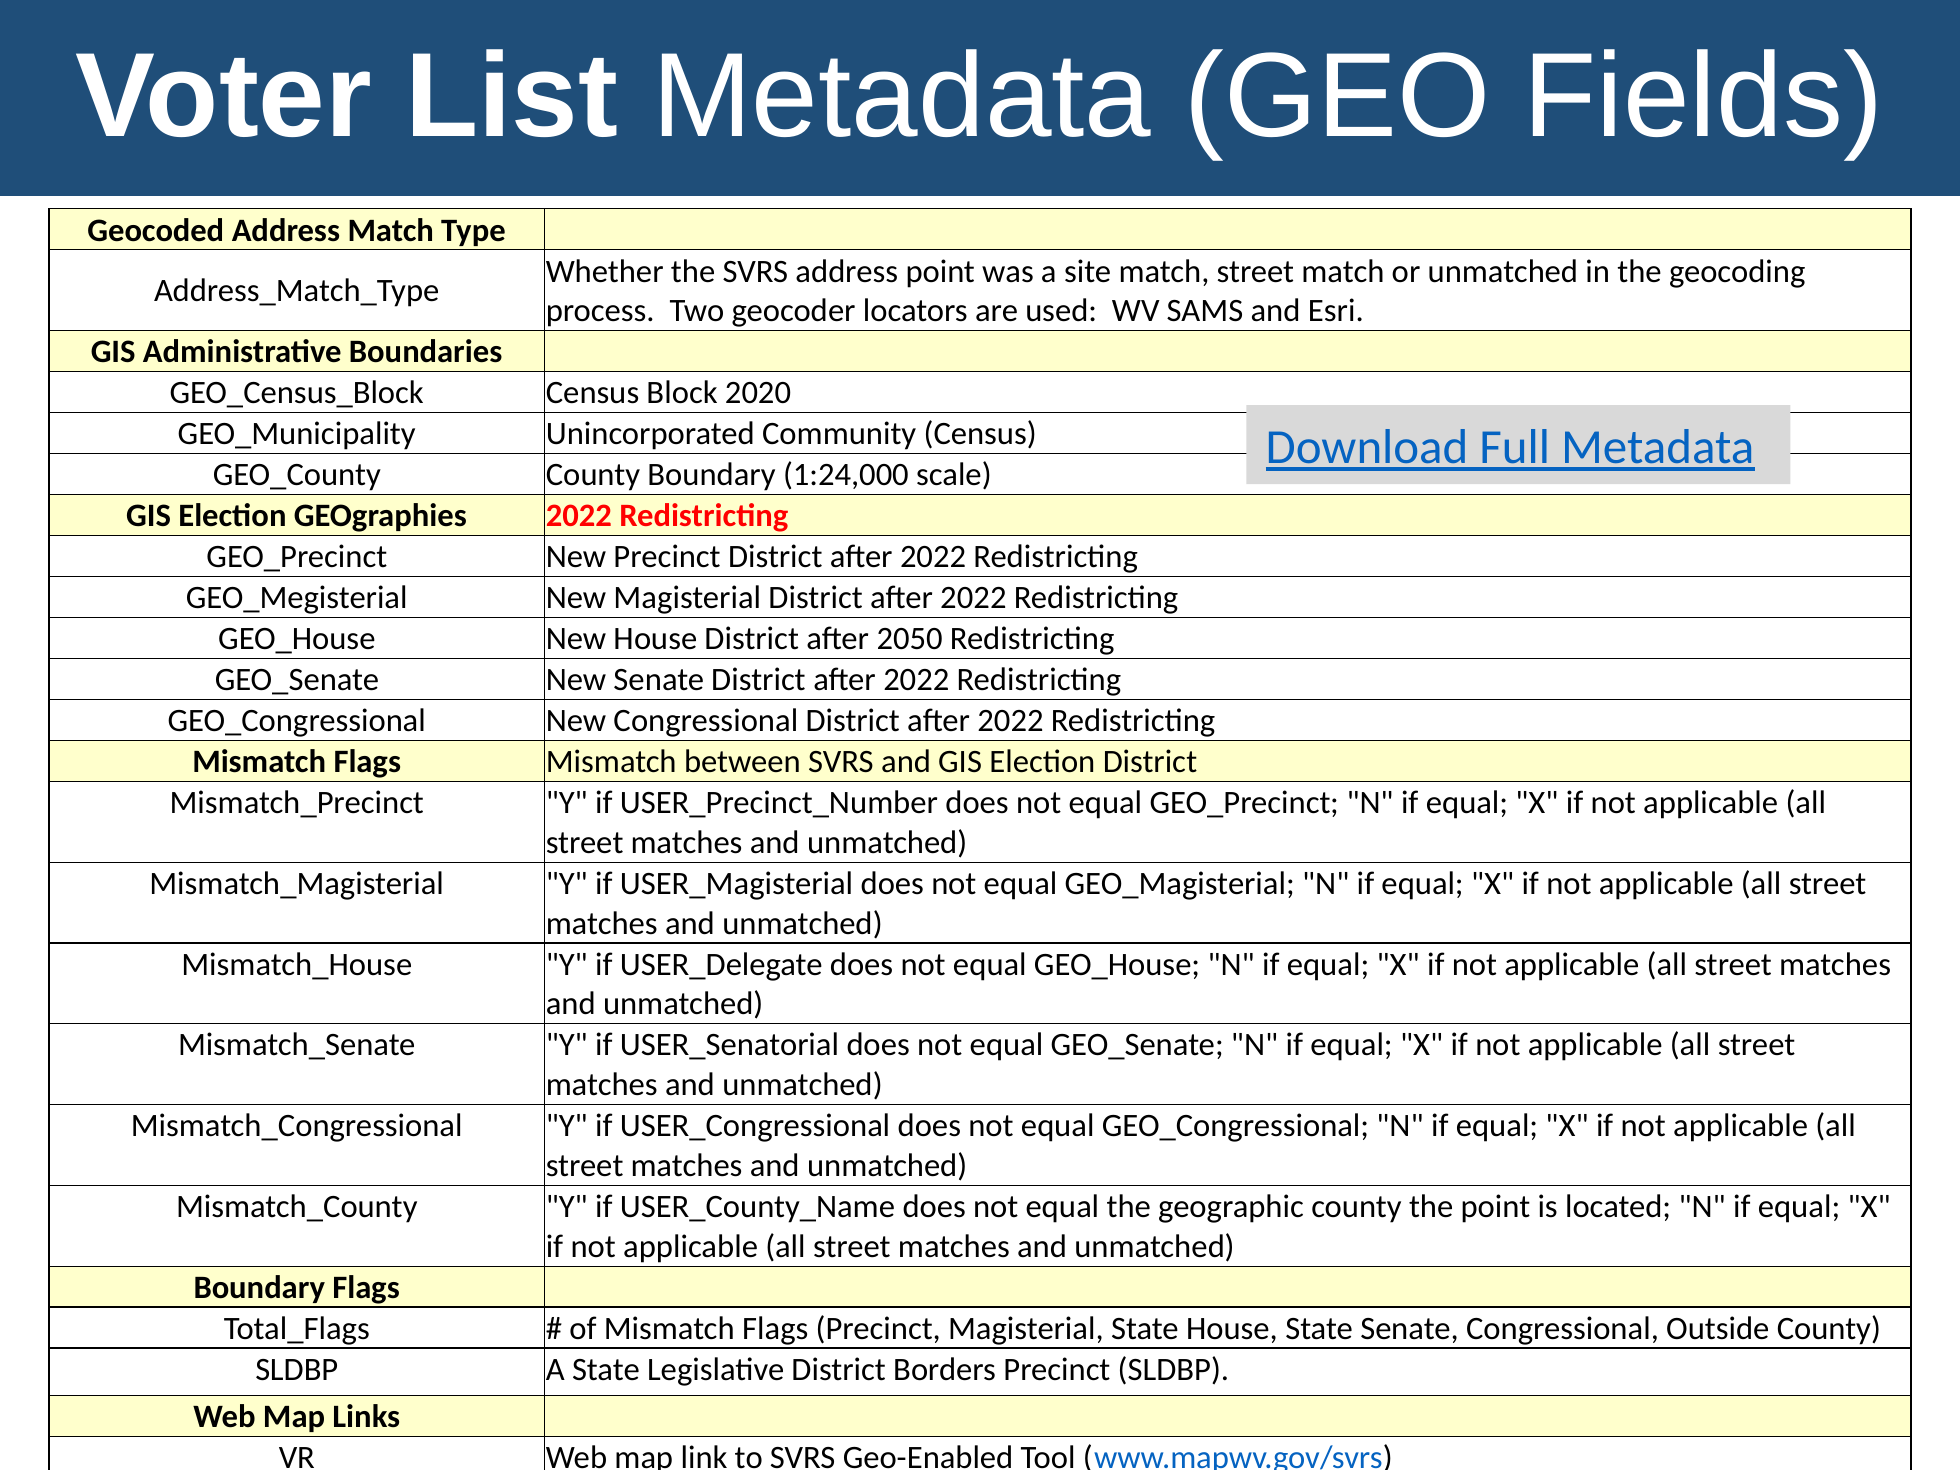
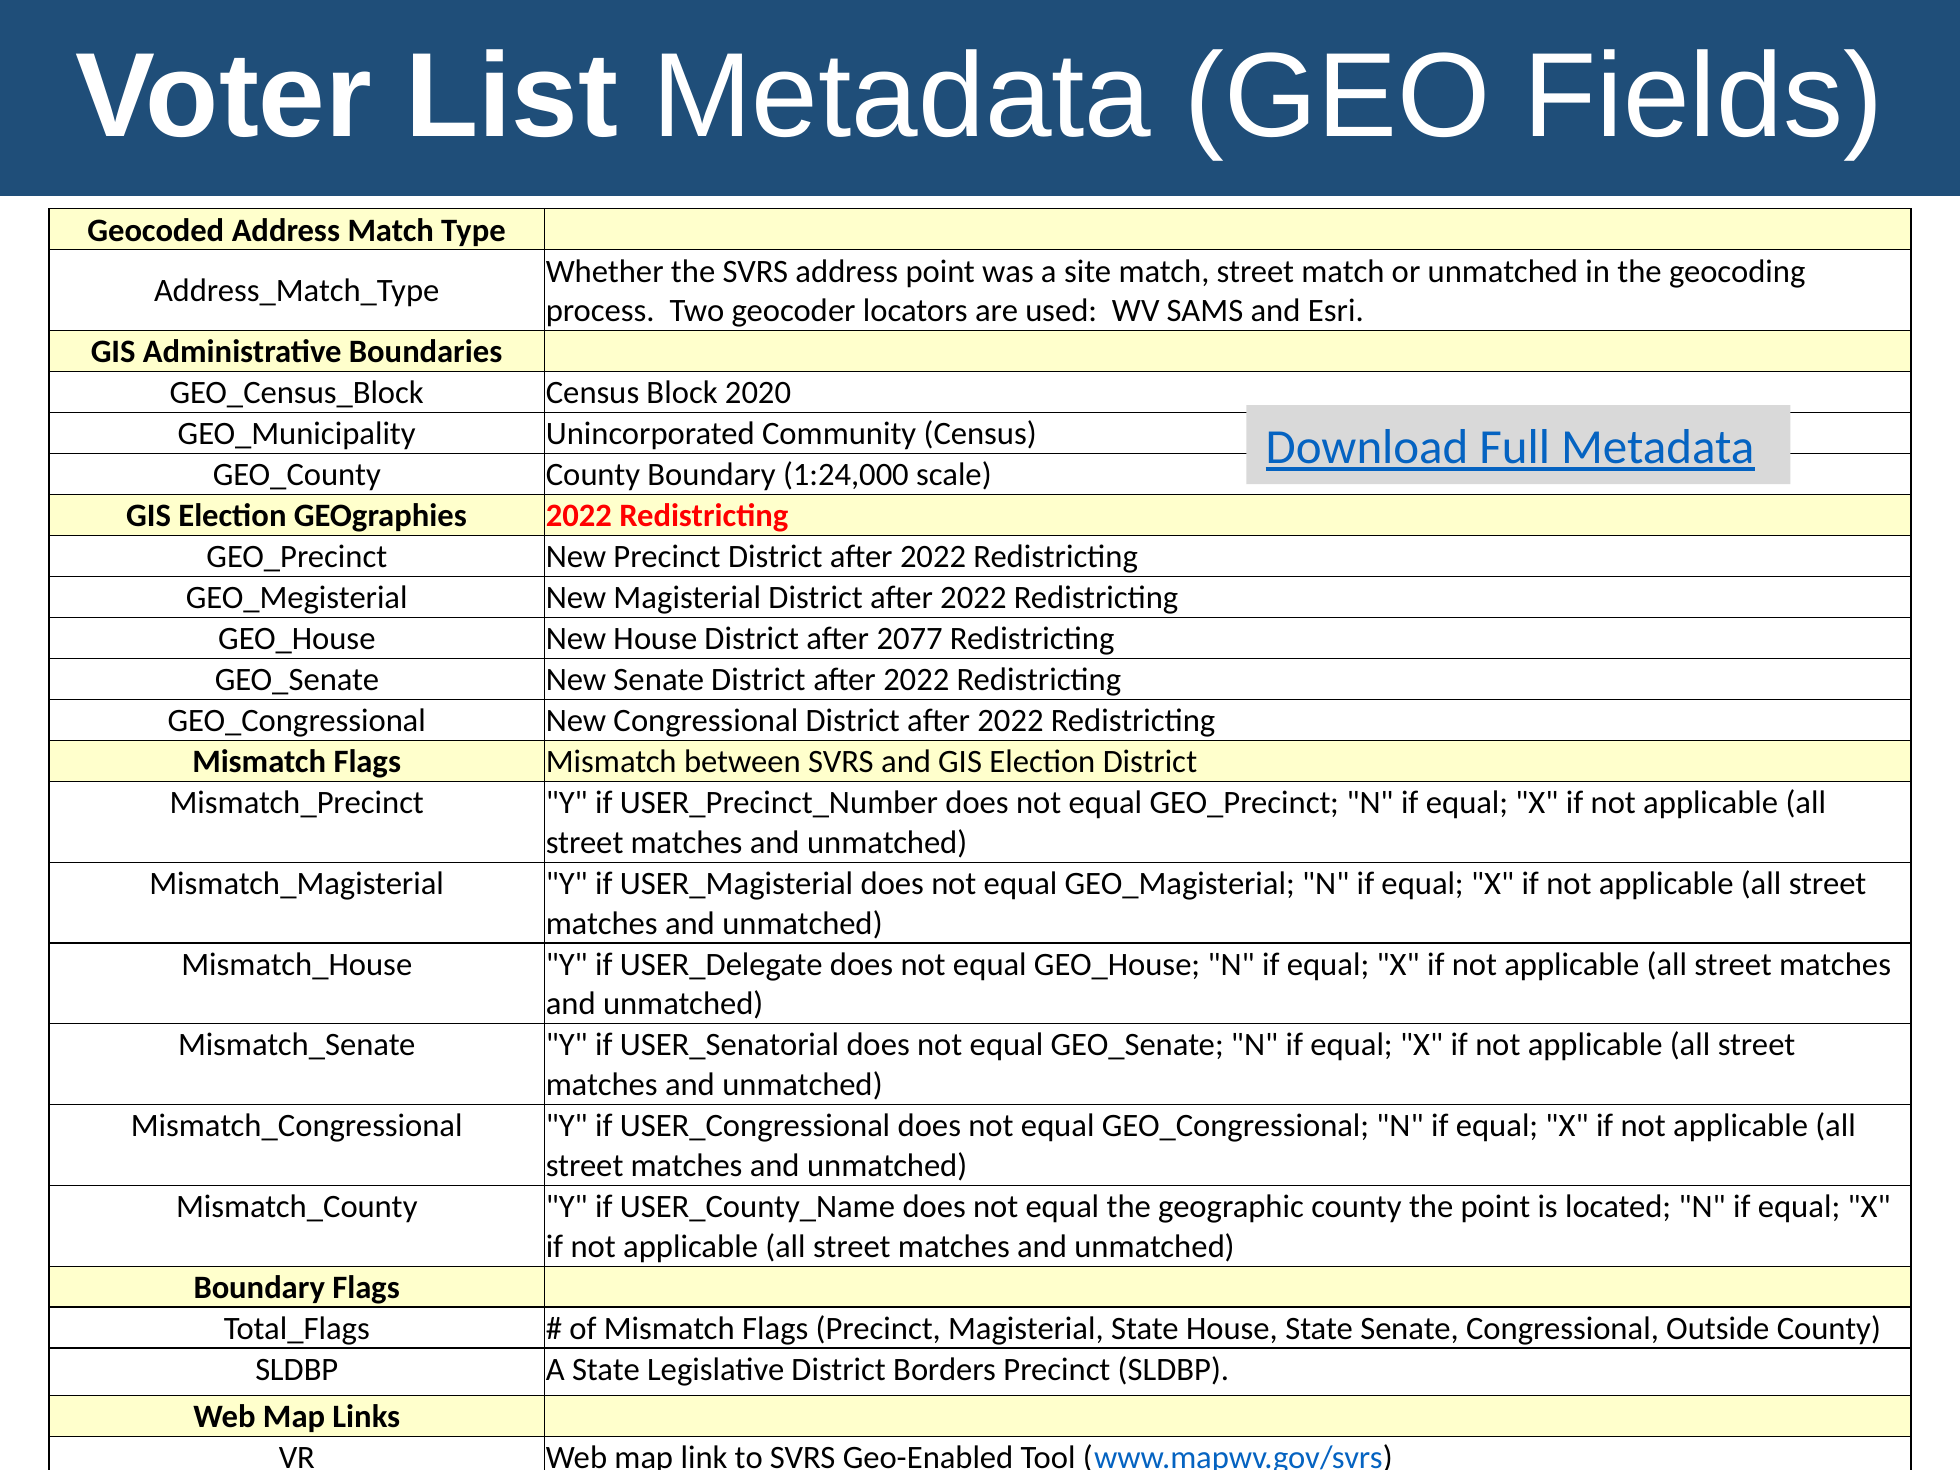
2050: 2050 -> 2077
